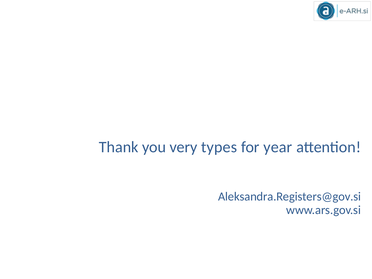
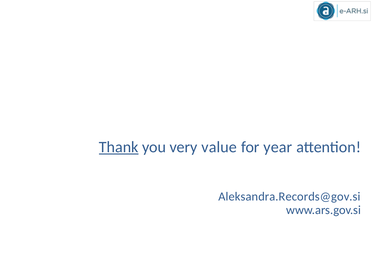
Thank underline: none -> present
types: types -> value
Aleksandra.Registers@gov.si: Aleksandra.Registers@gov.si -> Aleksandra.Records@gov.si
